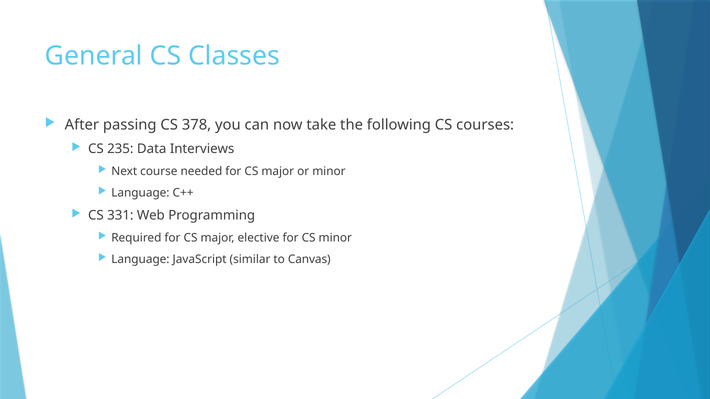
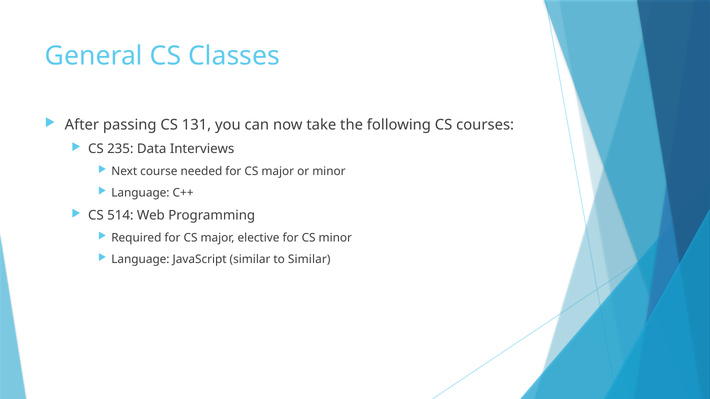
378: 378 -> 131
331: 331 -> 514
to Canvas: Canvas -> Similar
